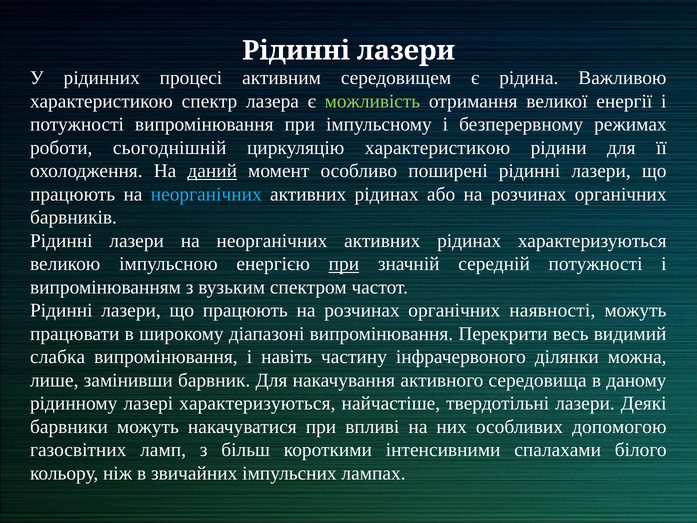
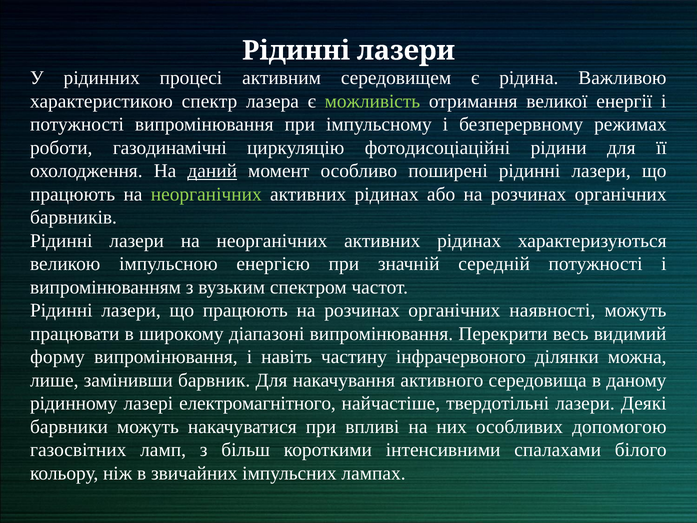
сьогоднішній: сьогоднішній -> газодинамічні
циркуляцію характеристикою: характеристикою -> фотодисоціаційні
неорганічних at (206, 194) colour: light blue -> light green
при at (344, 264) underline: present -> none
слабка: слабка -> форму
лазері характеризуються: характеризуються -> електромагнітного
